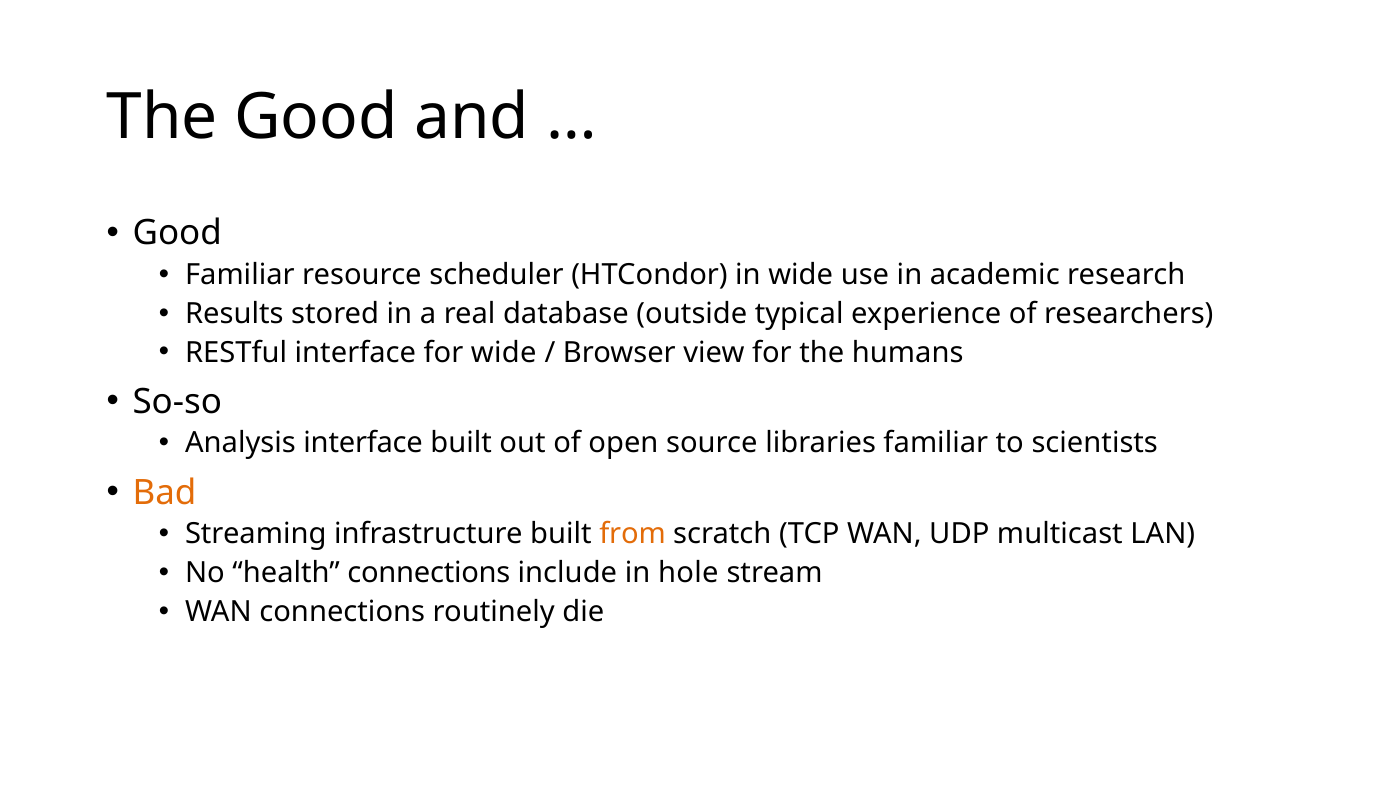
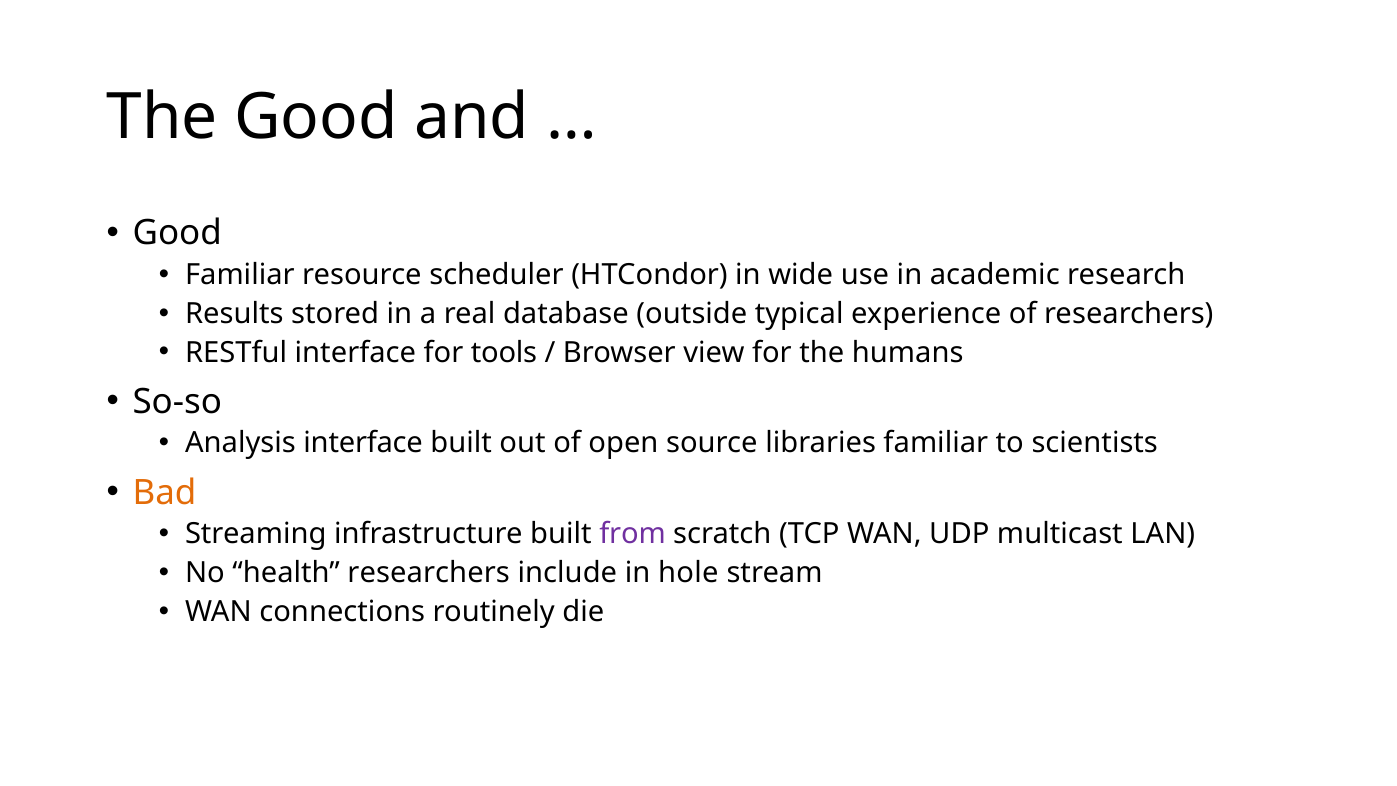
for wide: wide -> tools
from colour: orange -> purple
health connections: connections -> researchers
